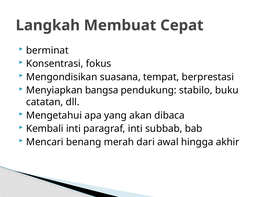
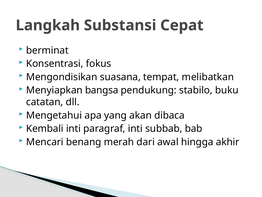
Membuat: Membuat -> Substansi
berprestasi: berprestasi -> melibatkan
